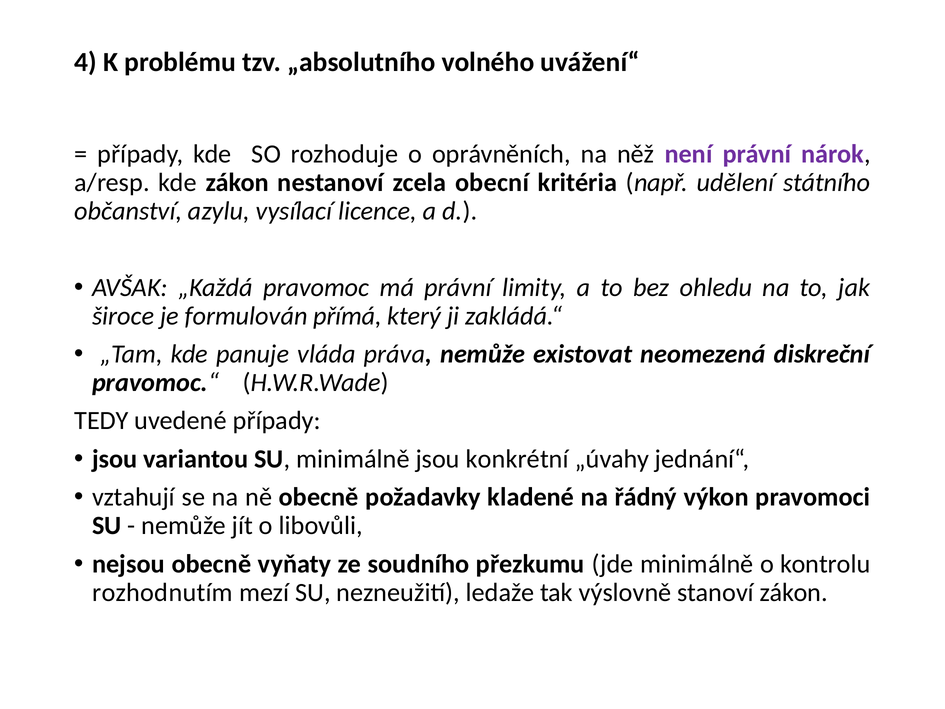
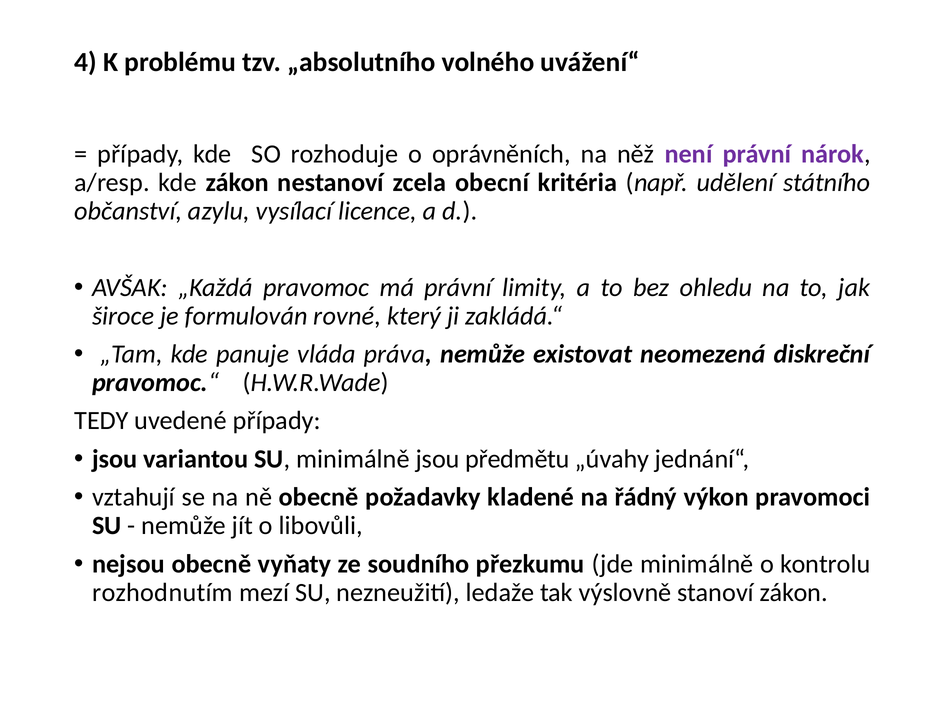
přímá: přímá -> rovné
konkrétní: konkrétní -> předmětu
